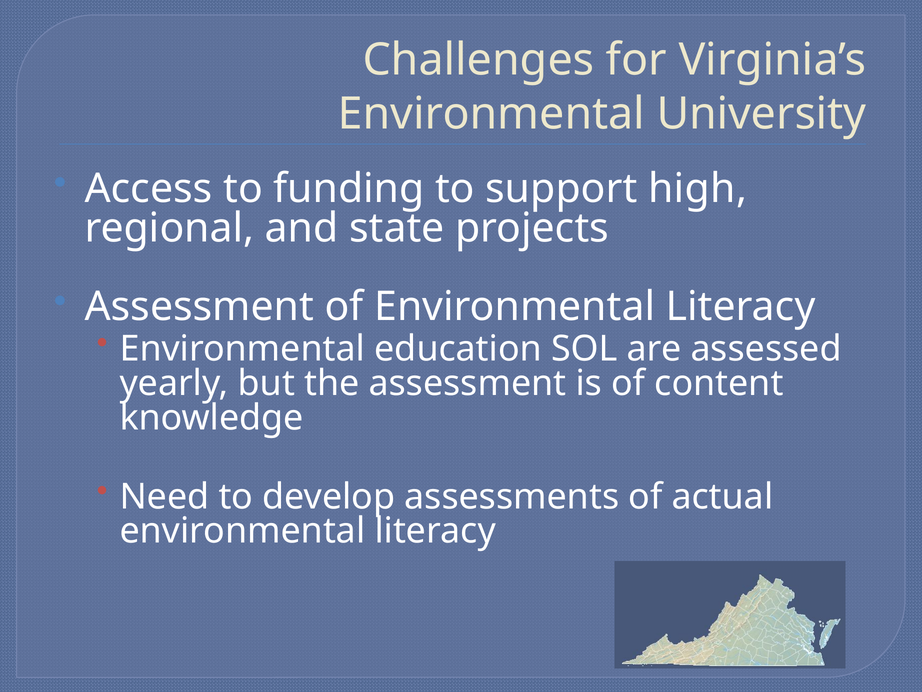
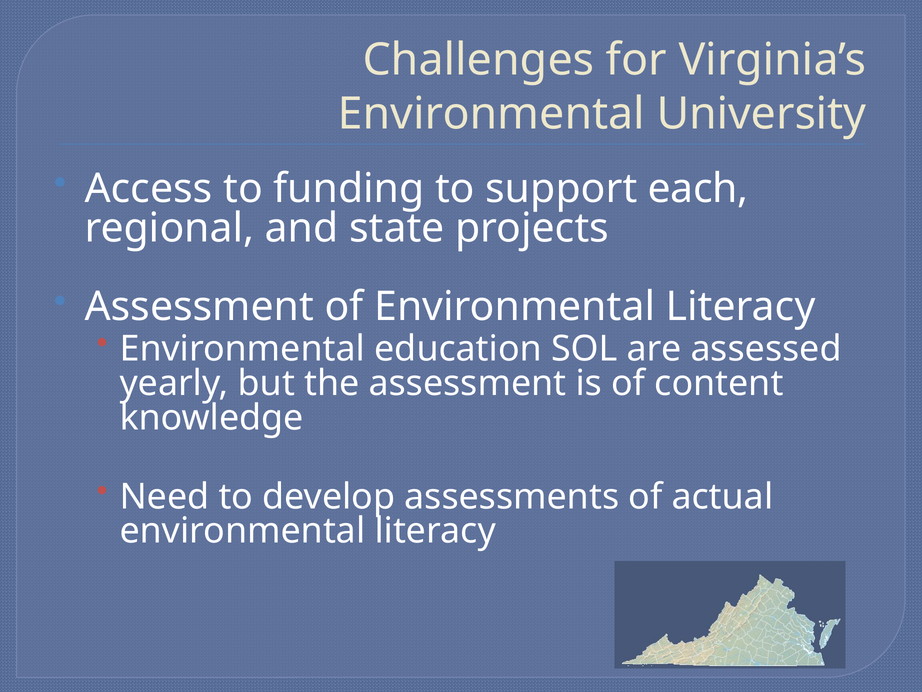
high: high -> each
